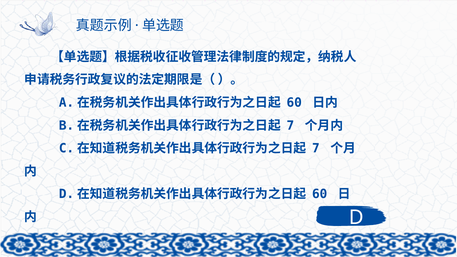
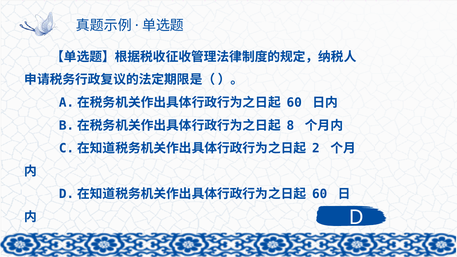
7 at (290, 126): 7 -> 8
7 at (316, 148): 7 -> 2
